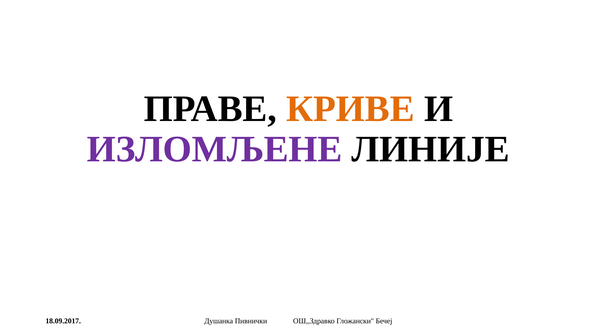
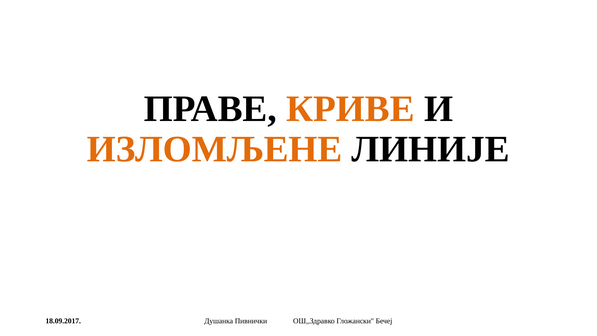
ИЗЛОМЉЕНЕ colour: purple -> orange
